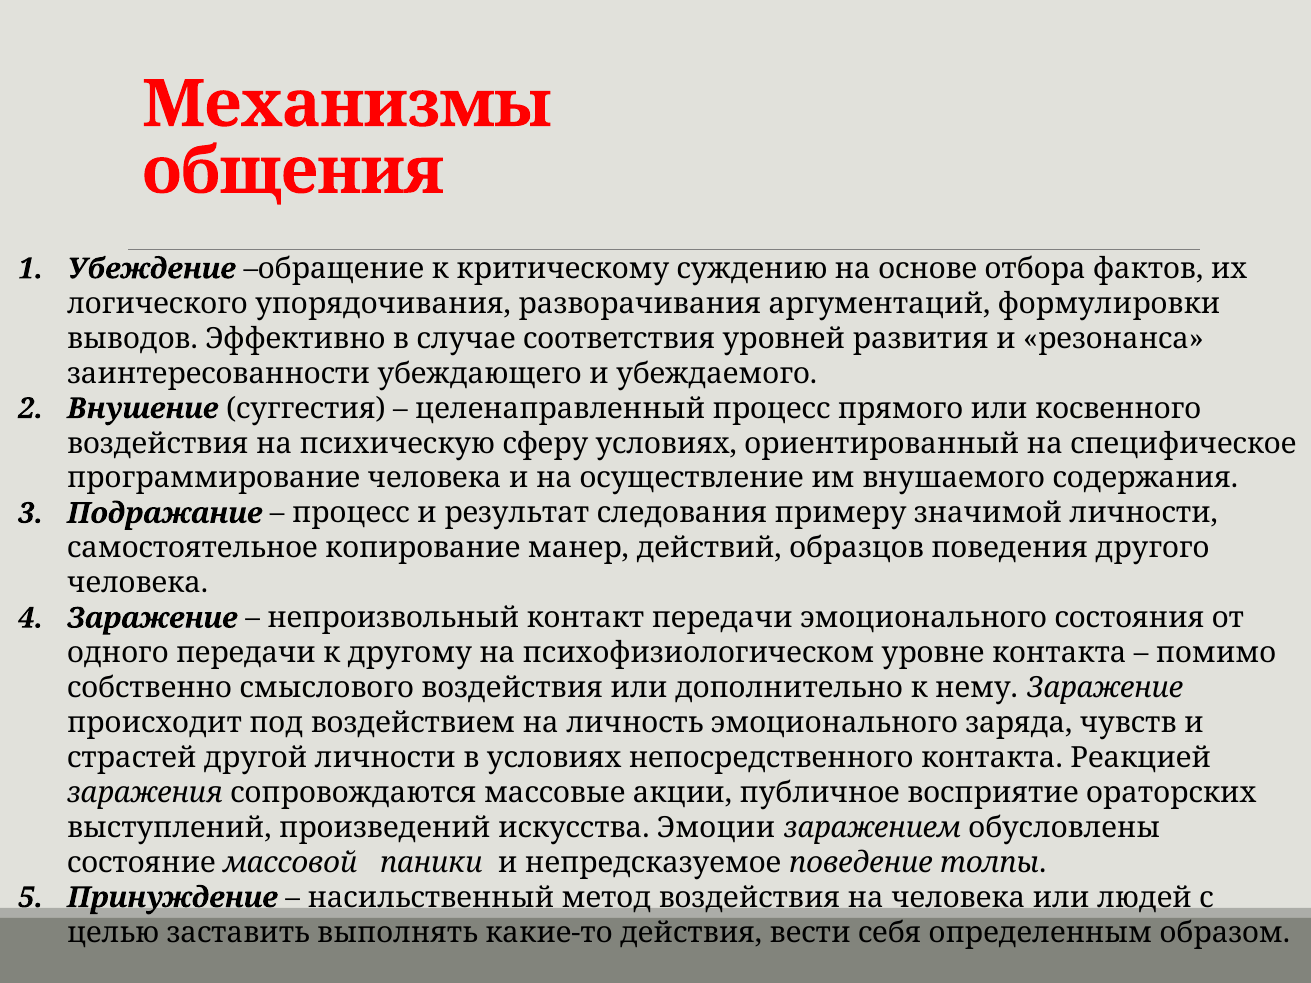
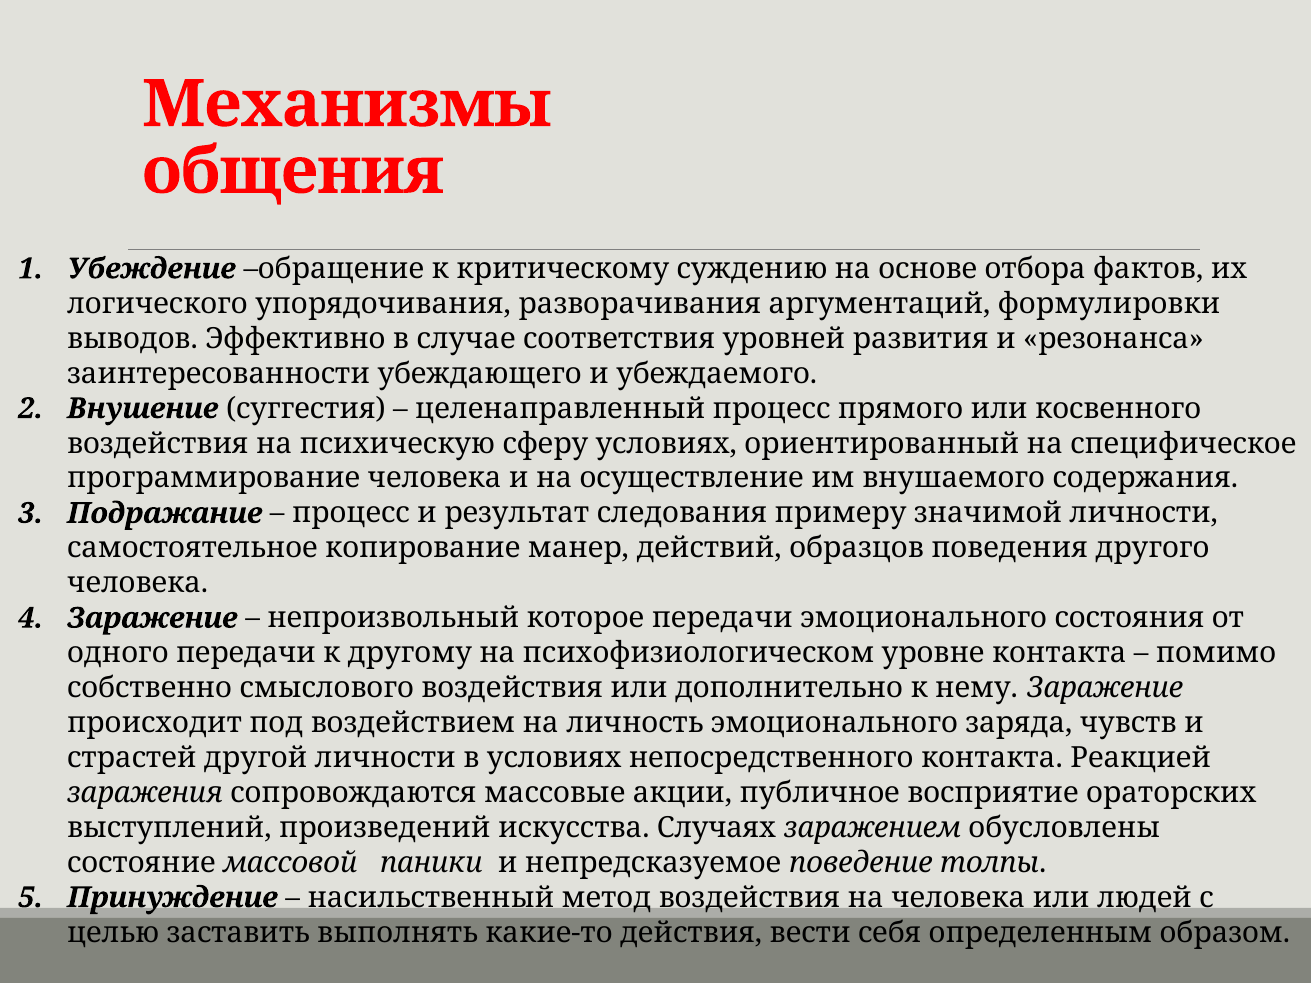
контакт: контакт -> которое
Эмоции: Эмоции -> Случаях
